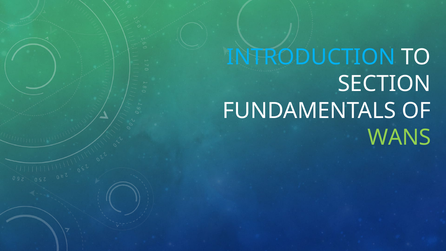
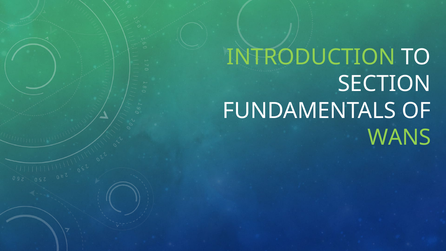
INTRODUCTION colour: light blue -> light green
